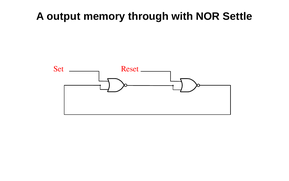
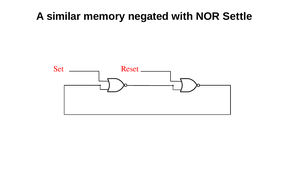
output: output -> similar
through: through -> negated
